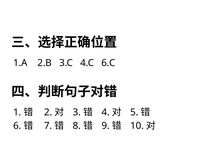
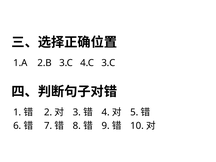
4.C 6.C: 6.C -> 3.C
